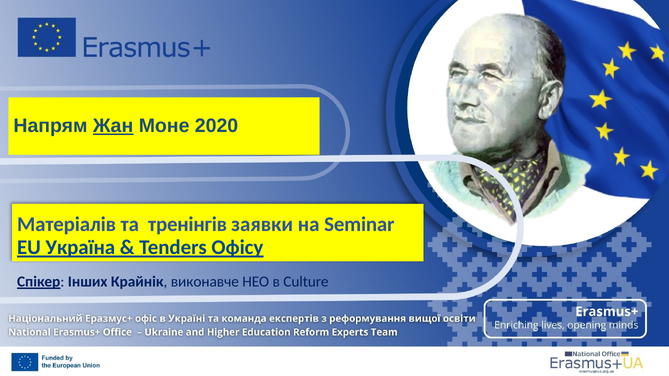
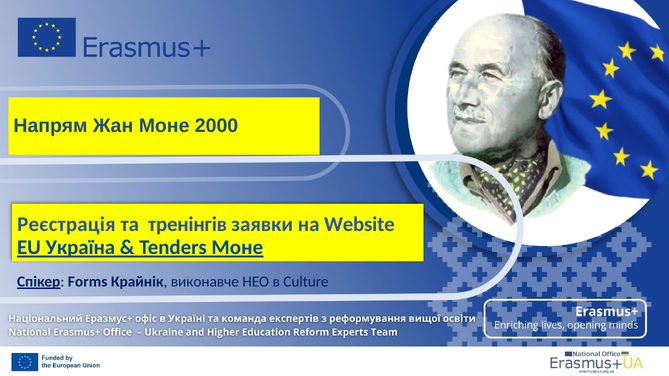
Жан underline: present -> none
2020: 2020 -> 2000
Матеріалів: Матеріалів -> Реєстрація
Seminar: Seminar -> Website
Tenders Офісу: Офісу -> Моне
Інших: Інших -> Forms
